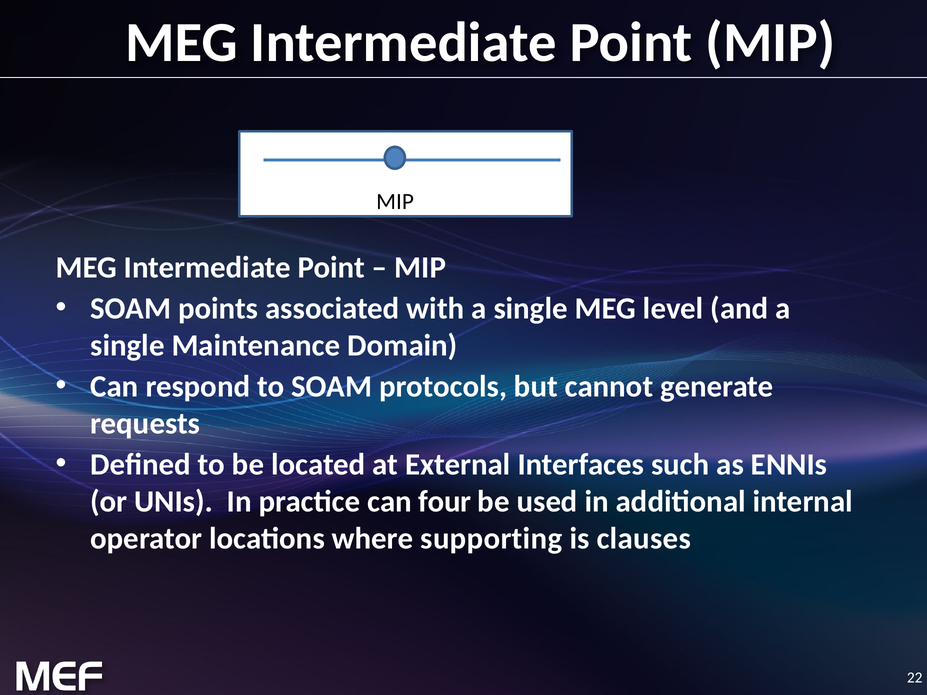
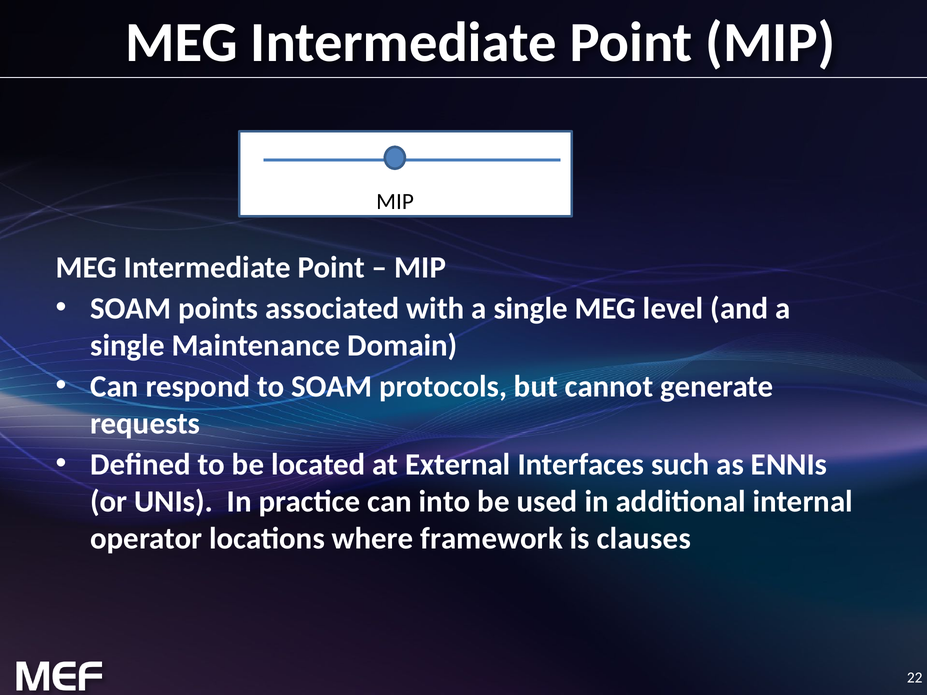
four: four -> into
supporting: supporting -> framework
